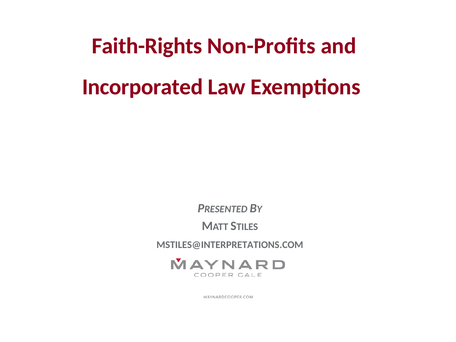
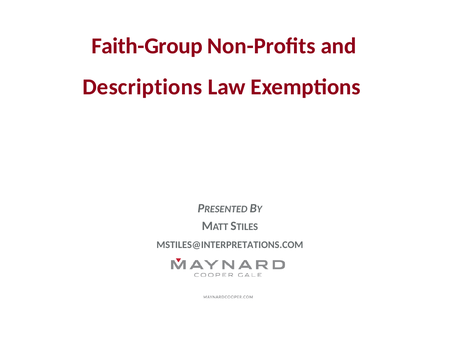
Faith-Rights: Faith-Rights -> Faith-Group
Incorporated: Incorporated -> Descriptions
